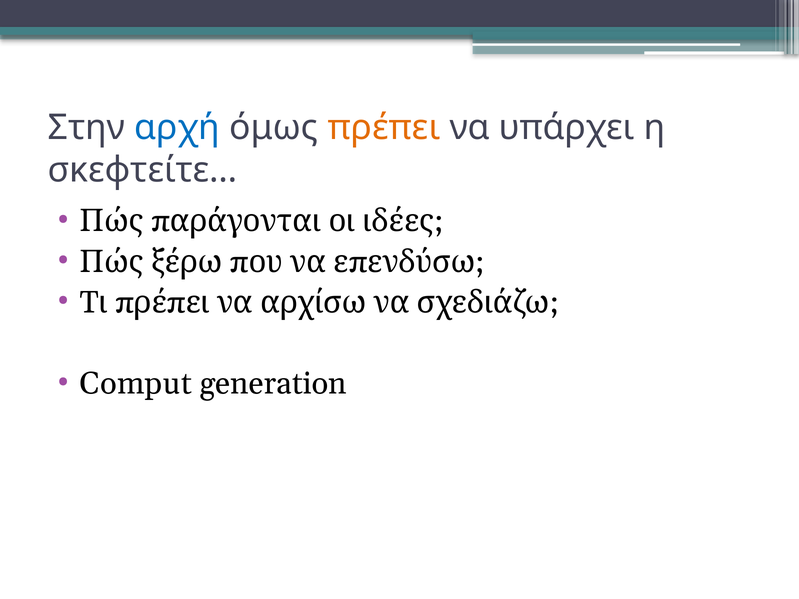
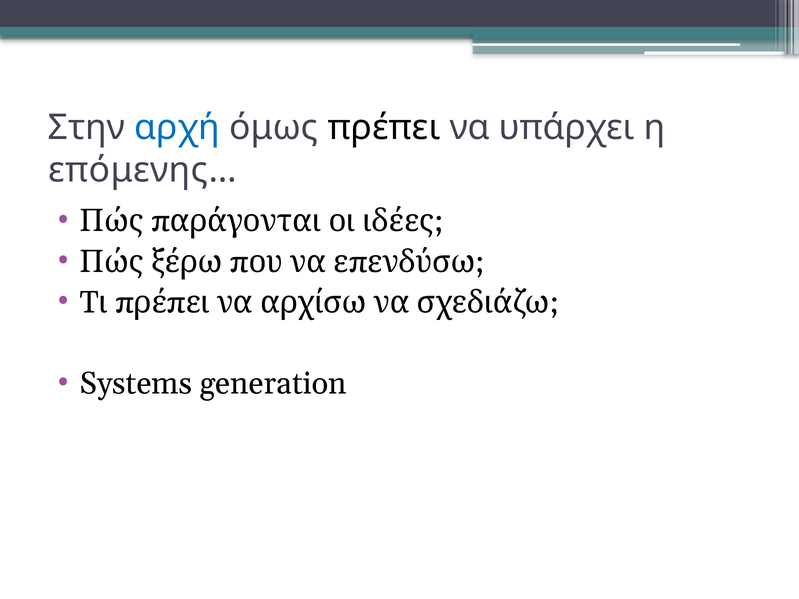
πρέπει colour: orange -> black
σκεφτείτε…: σκεφτείτε… -> επόμενης…
Comput: Comput -> Systems
